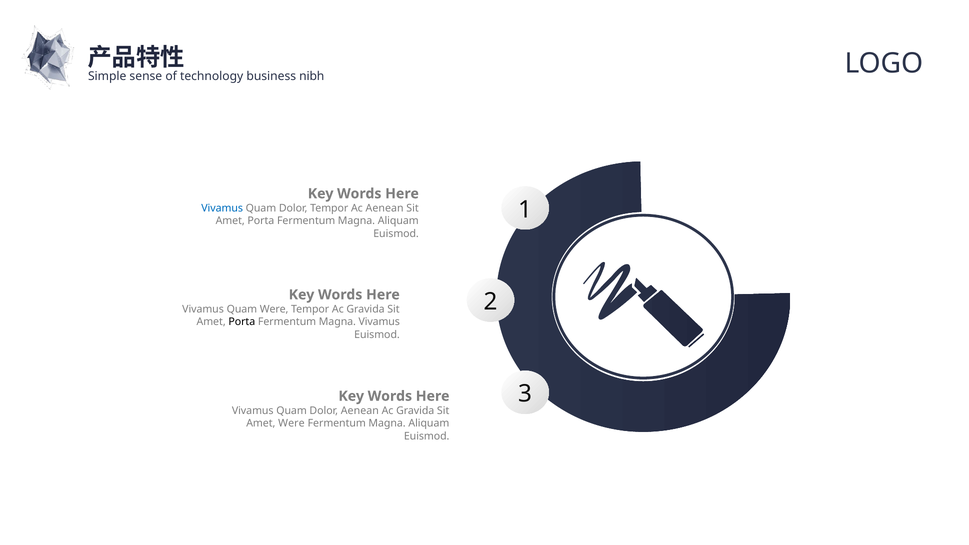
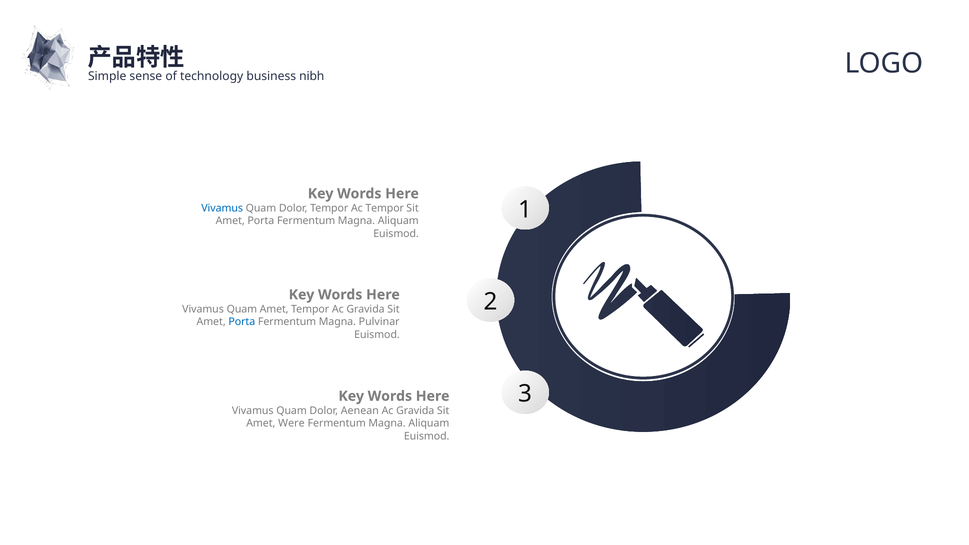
Ac Aenean: Aenean -> Tempor
Quam Were: Were -> Amet
Porta at (242, 322) colour: black -> blue
Magna Vivamus: Vivamus -> Pulvinar
